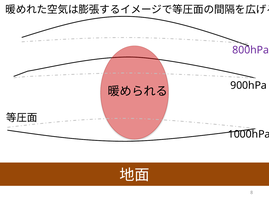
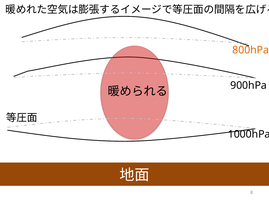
800hPa colour: purple -> orange
